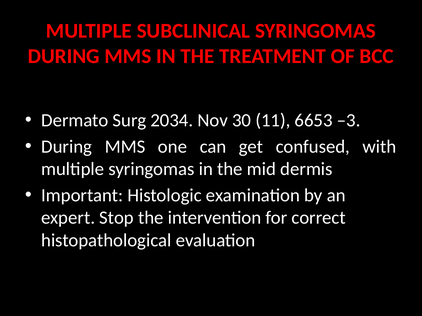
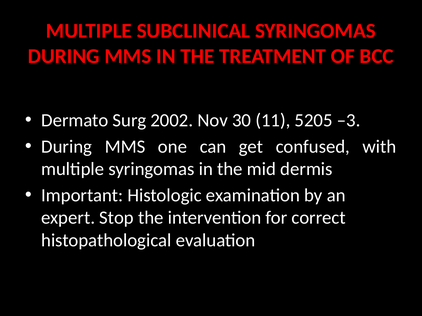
2034: 2034 -> 2002
6653: 6653 -> 5205
